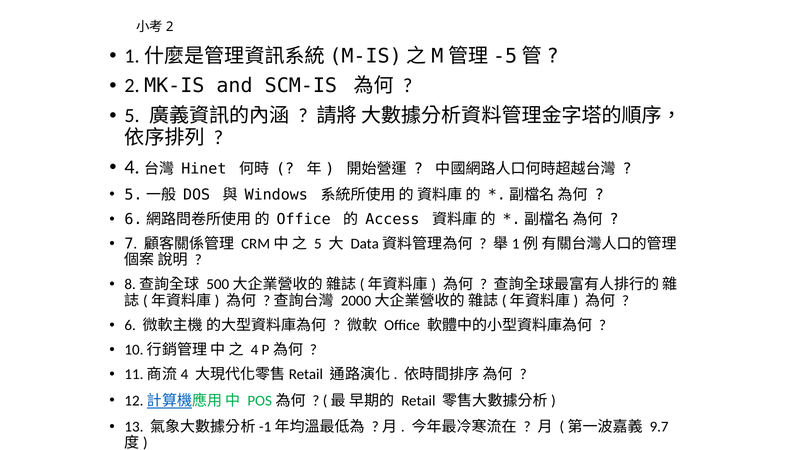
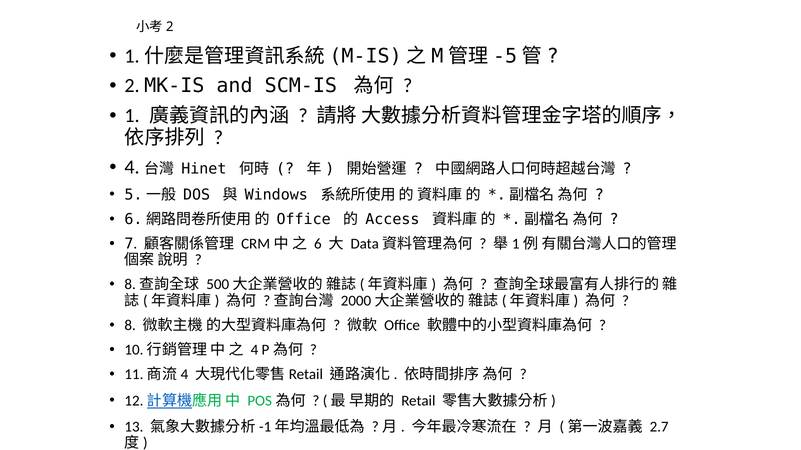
5 at (132, 116): 5 -> 1
5 at (318, 244): 5 -> 6
6: 6 -> 8
9.7: 9.7 -> 2.7
